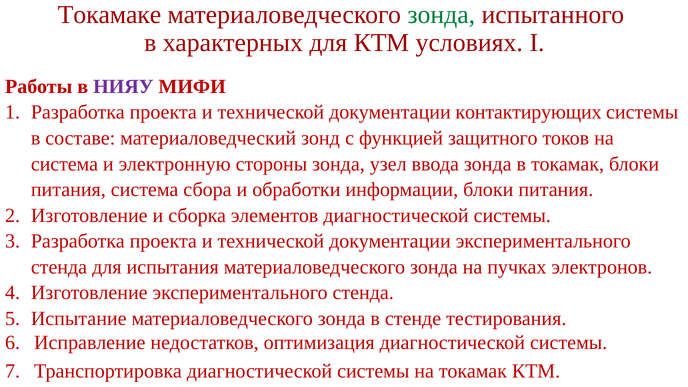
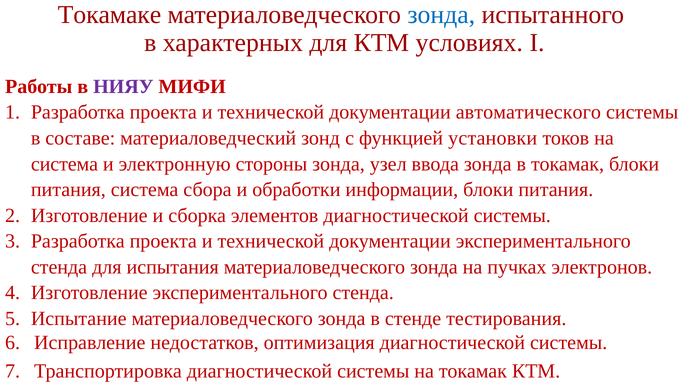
зонда at (441, 15) colour: green -> blue
контактирующих: контактирующих -> автоматического
защитного: защитного -> установки
